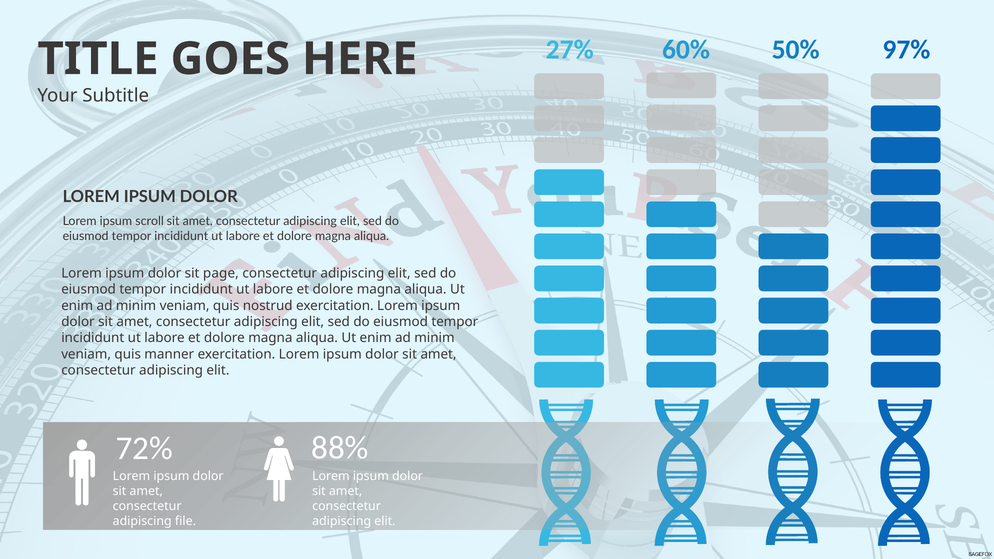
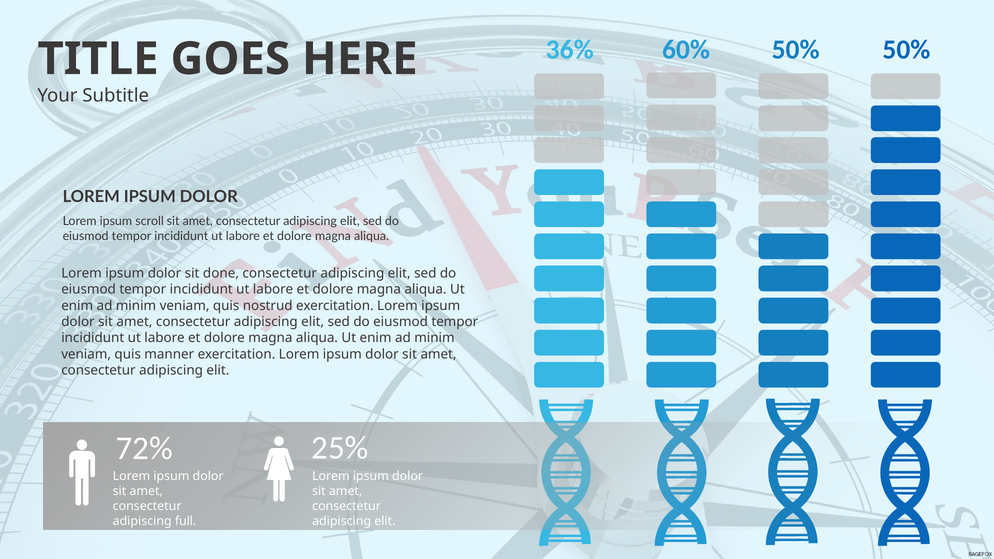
27%: 27% -> 36%
50% 97%: 97% -> 50%
page: page -> done
88%: 88% -> 25%
file: file -> full
